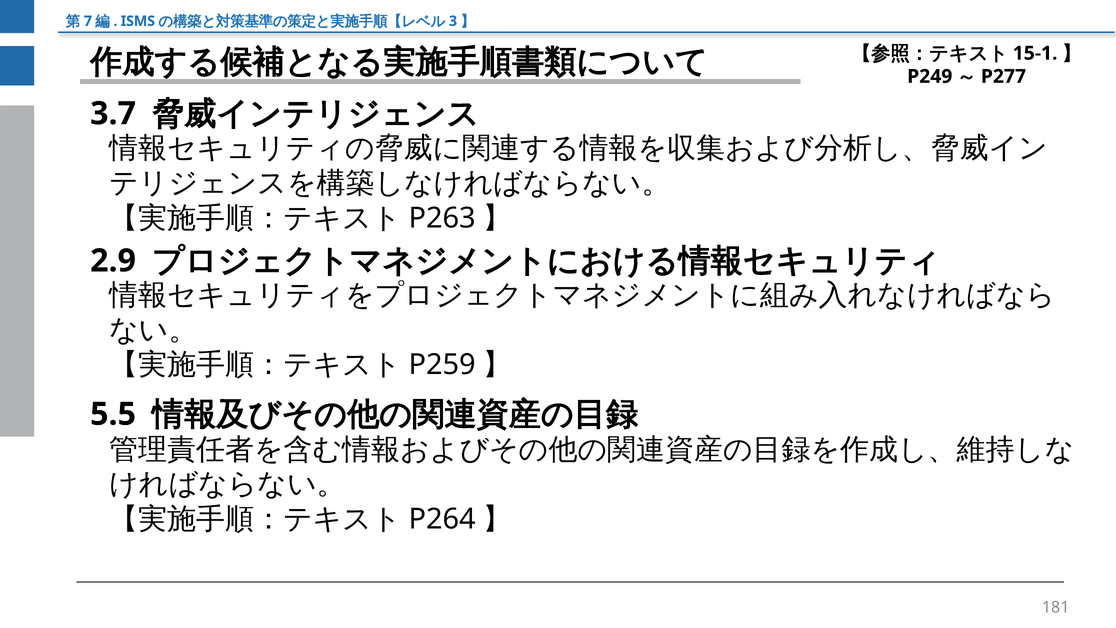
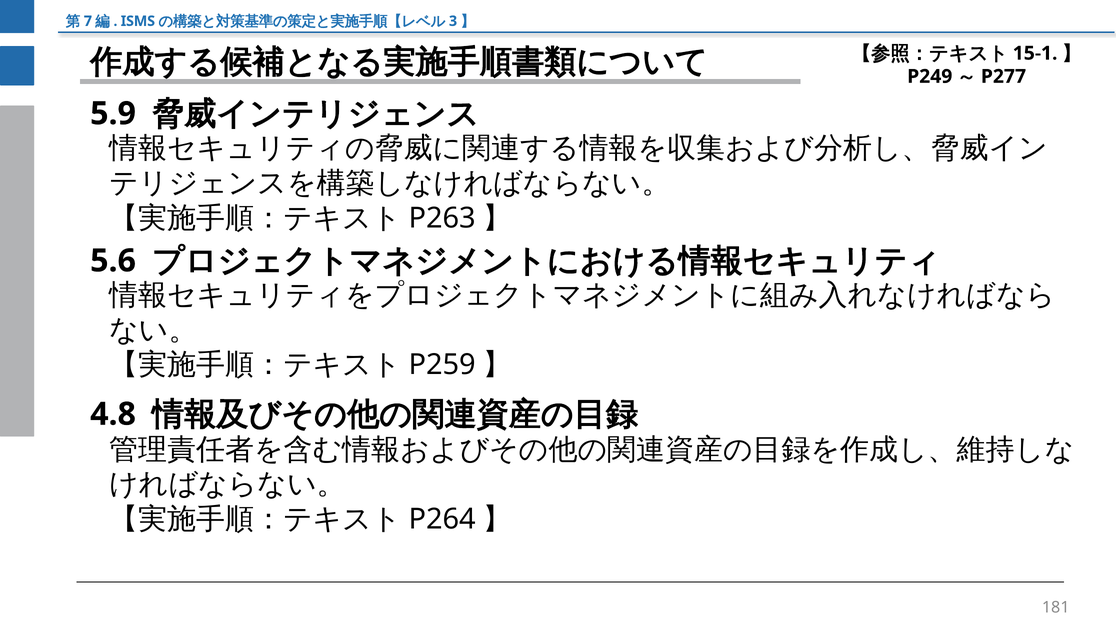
3.7: 3.7 -> 5.9
2.9: 2.9 -> 5.6
5.5: 5.5 -> 4.8
